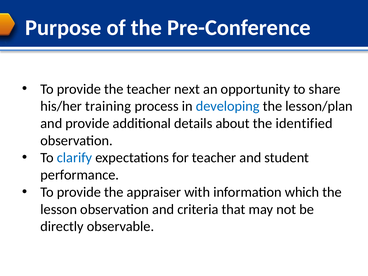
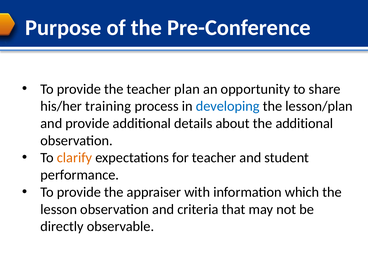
next: next -> plan
the identified: identified -> additional
clarify colour: blue -> orange
